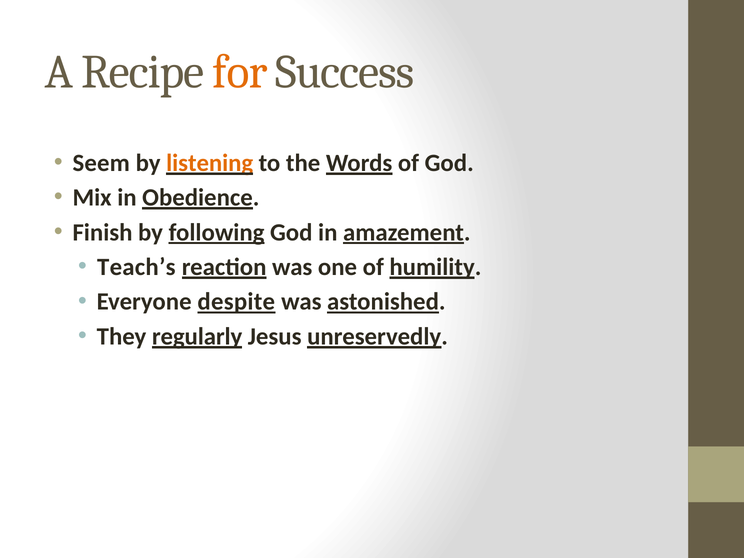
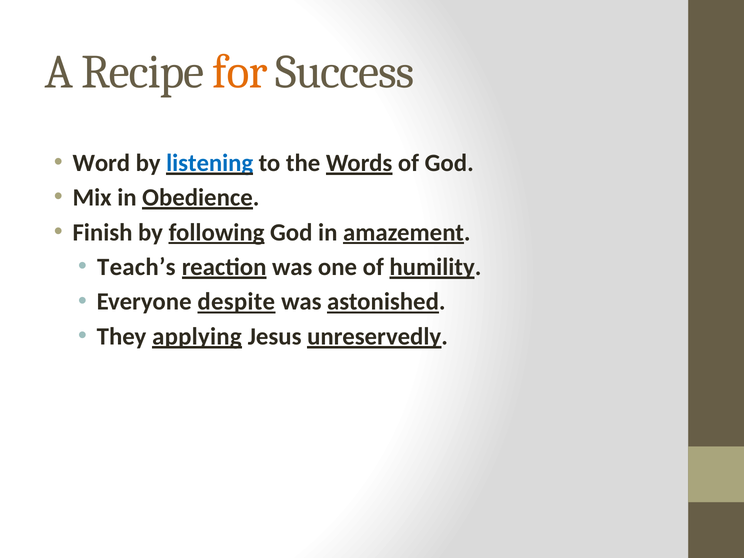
Seem: Seem -> Word
listening colour: orange -> blue
regularly: regularly -> applying
